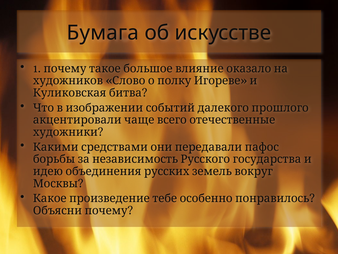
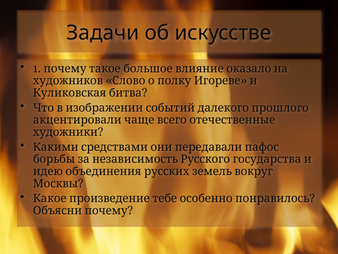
Бумага: Бумага -> Задачи
